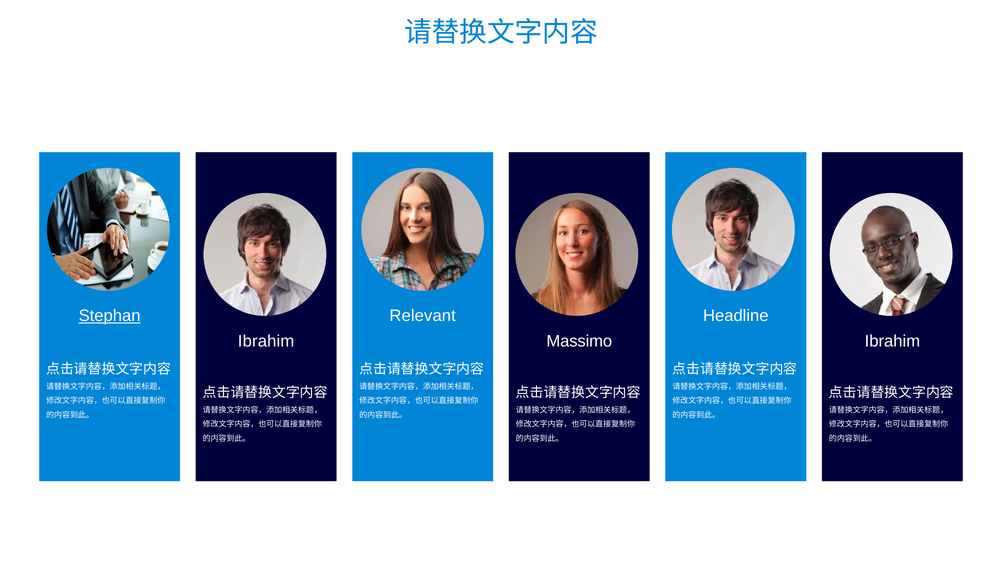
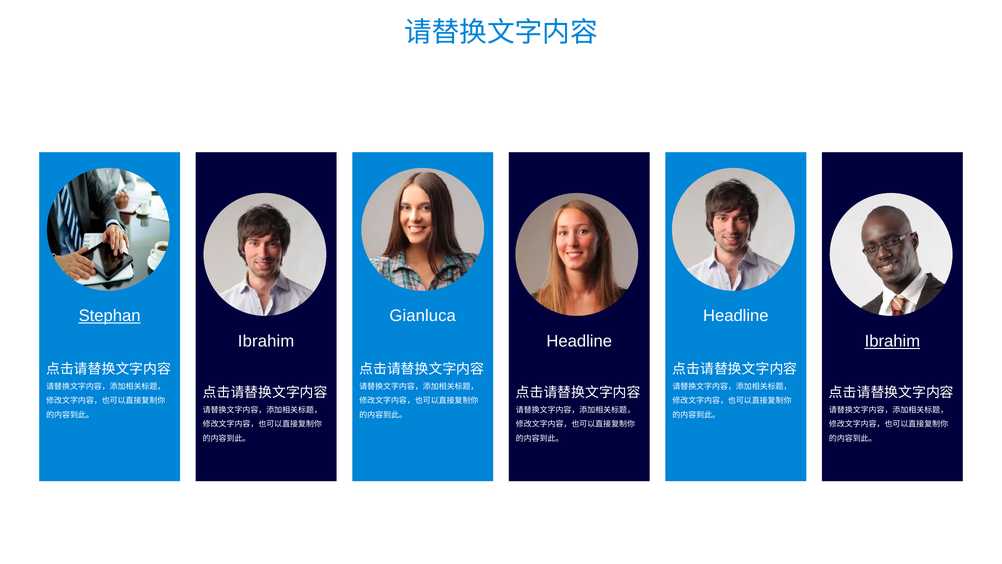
Relevant: Relevant -> Gianluca
Massimo at (579, 341): Massimo -> Headline
Ibrahim at (892, 341) underline: none -> present
